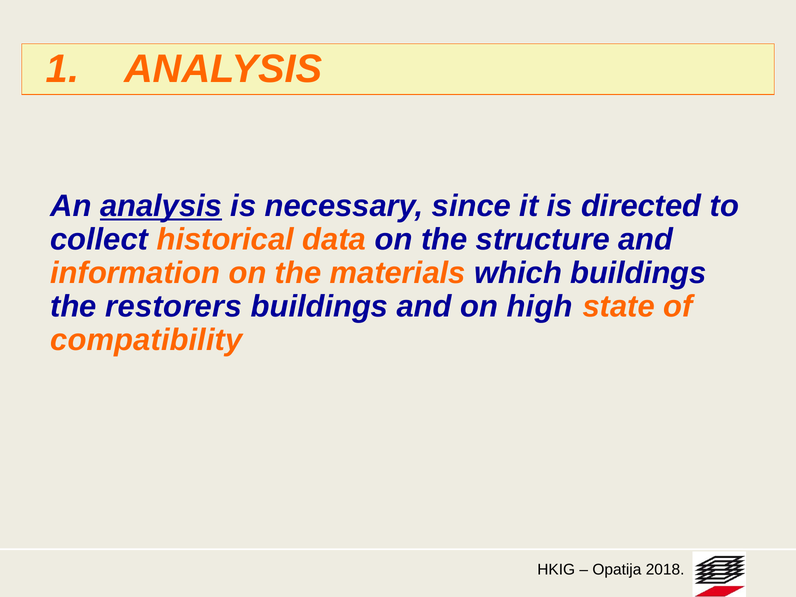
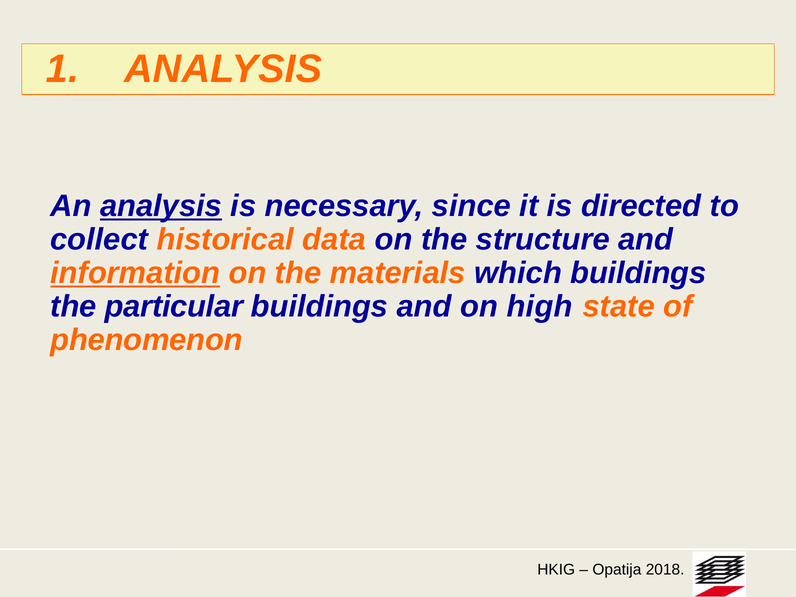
information underline: none -> present
restorers: restorers -> particular
compatibility: compatibility -> phenomenon
